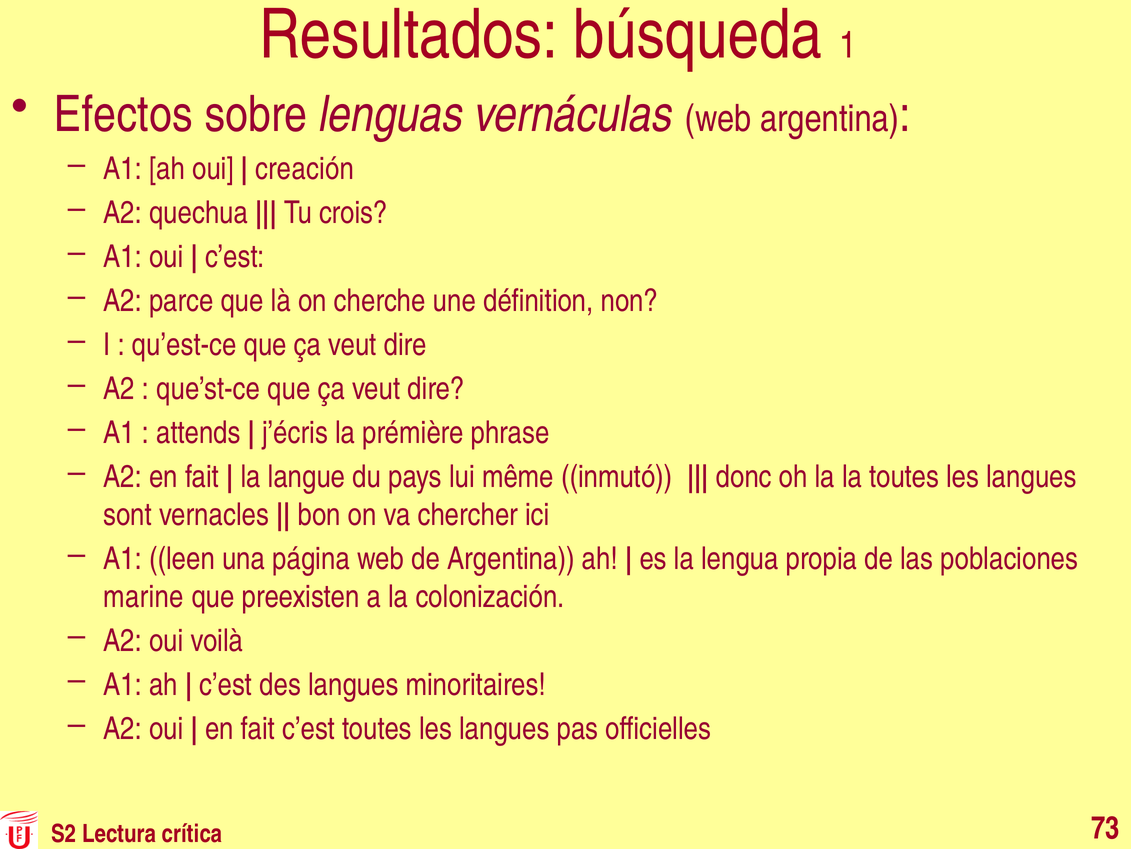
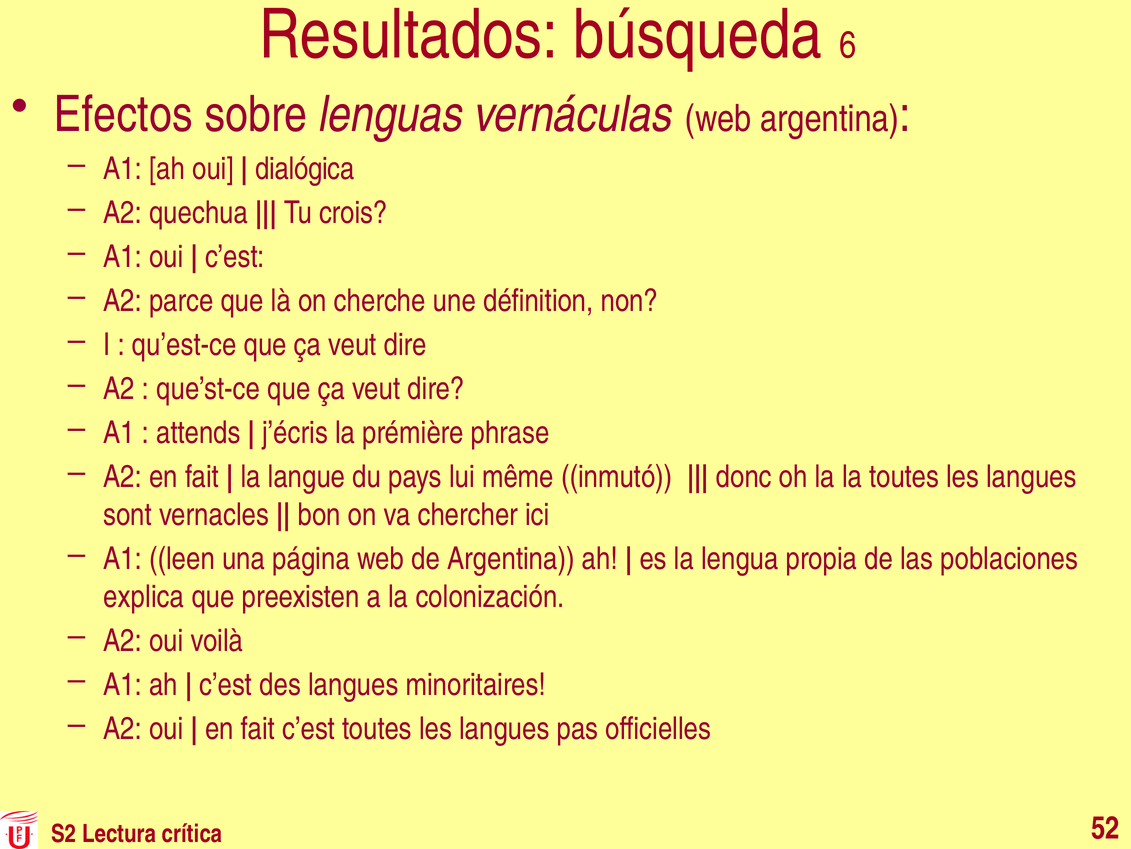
1: 1 -> 6
creación: creación -> dialógica
marine: marine -> explica
73: 73 -> 52
